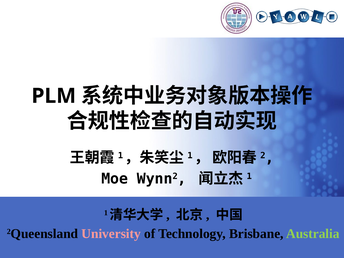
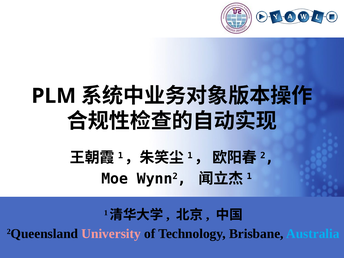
Australia colour: light green -> light blue
